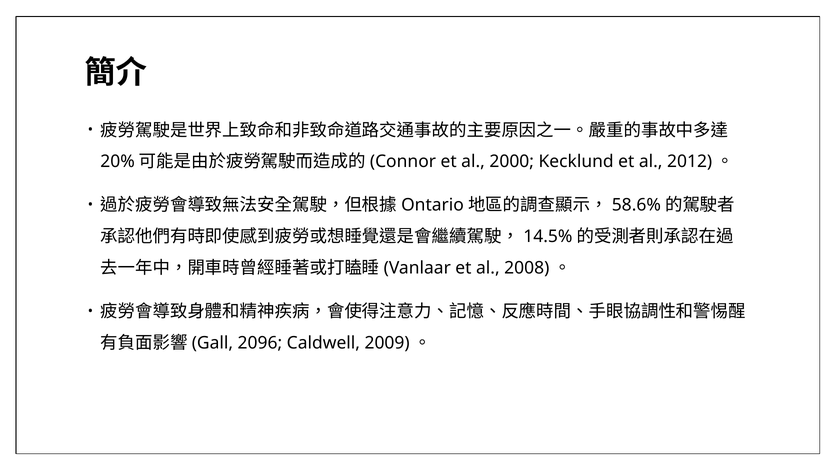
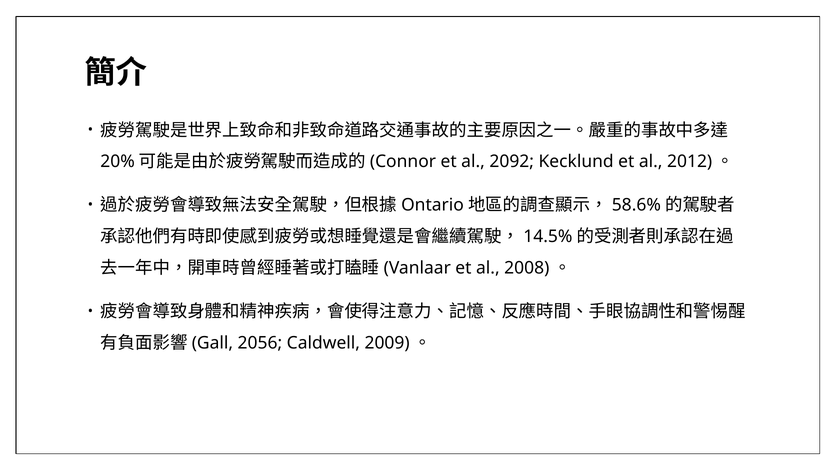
2000: 2000 -> 2092
2096: 2096 -> 2056
